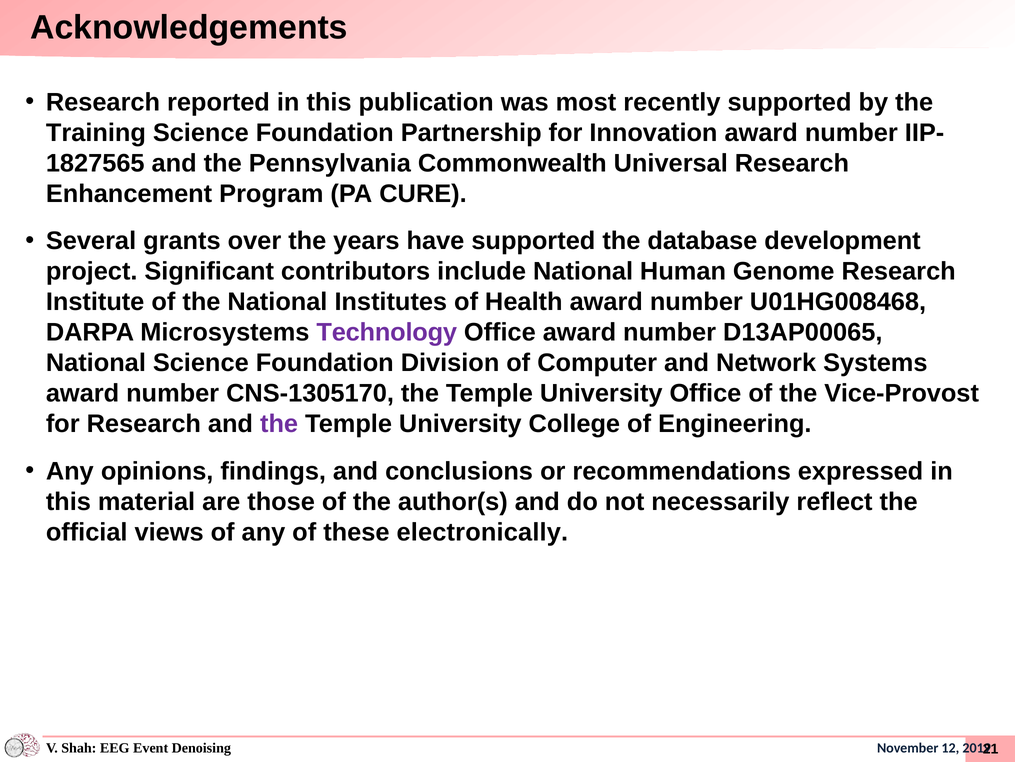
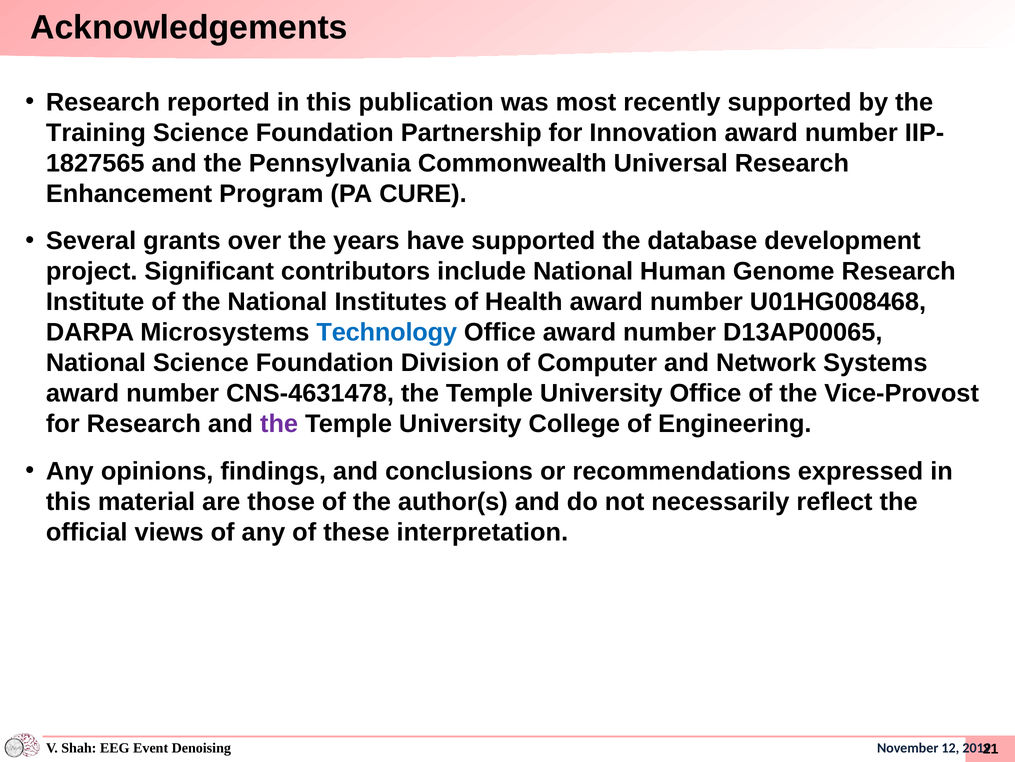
Technology colour: purple -> blue
CNS-1305170: CNS-1305170 -> CNS-4631478
electronically: electronically -> interpretation
